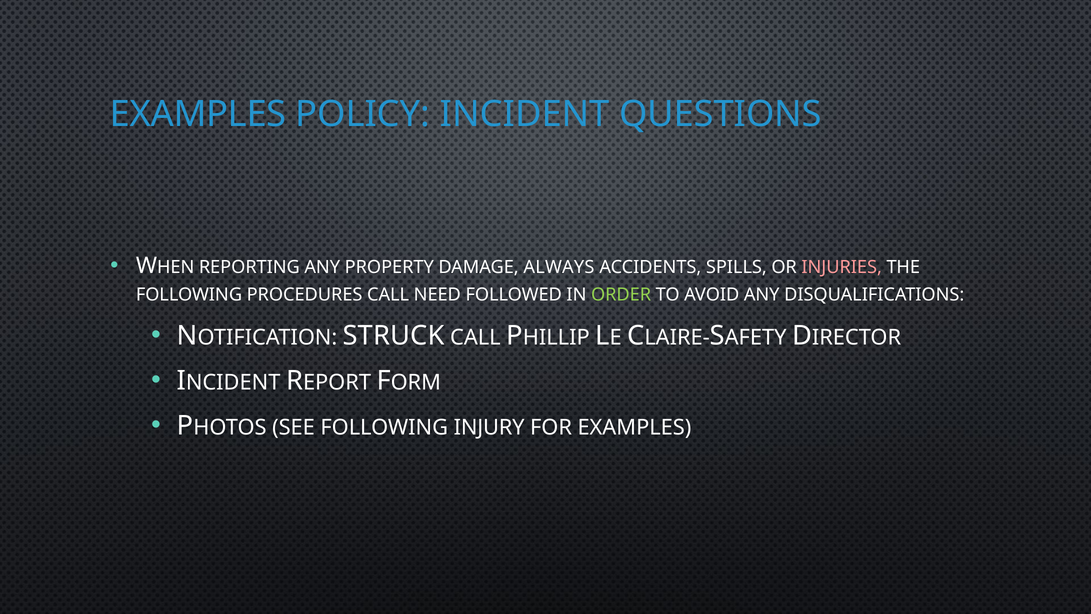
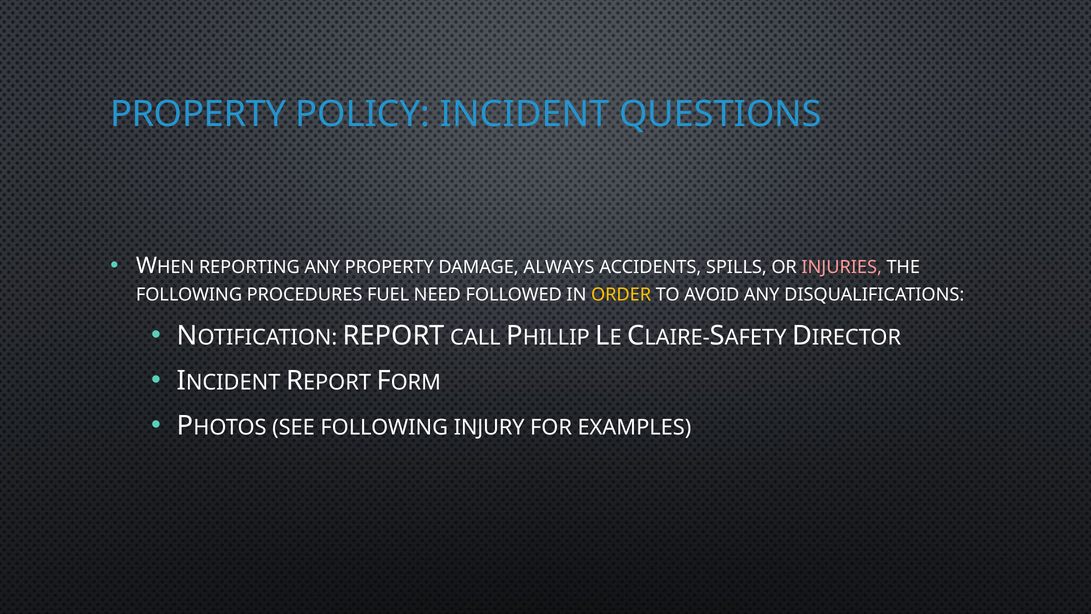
EXAMPLES at (198, 114): EXAMPLES -> PROPERTY
PROCEDURES CALL: CALL -> FUEL
ORDER colour: light green -> yellow
STRUCK: STRUCK -> REPORT
